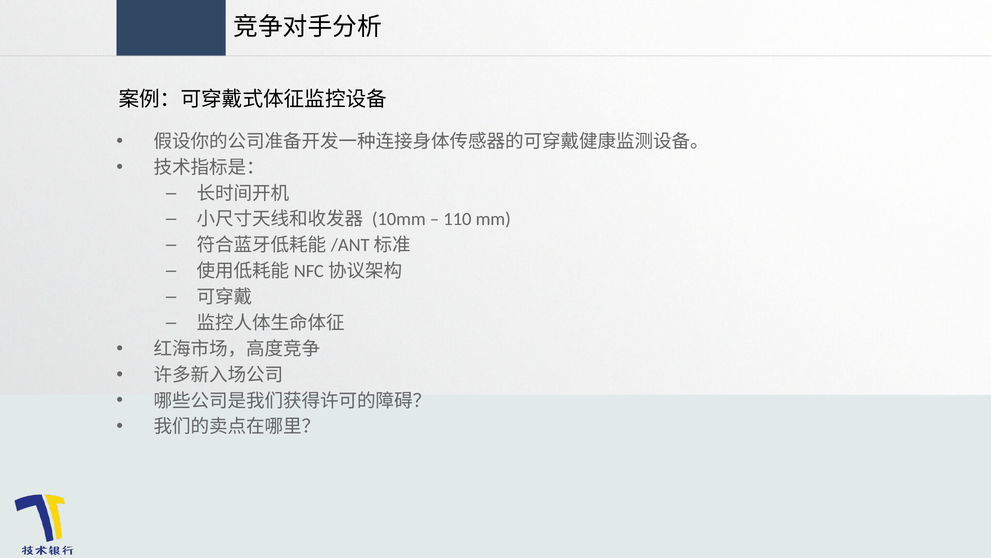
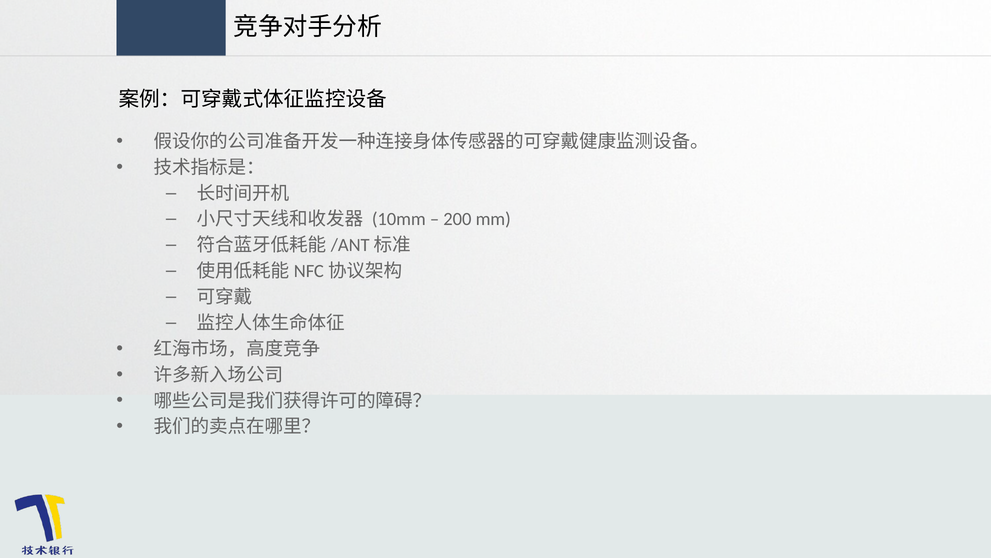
110: 110 -> 200
